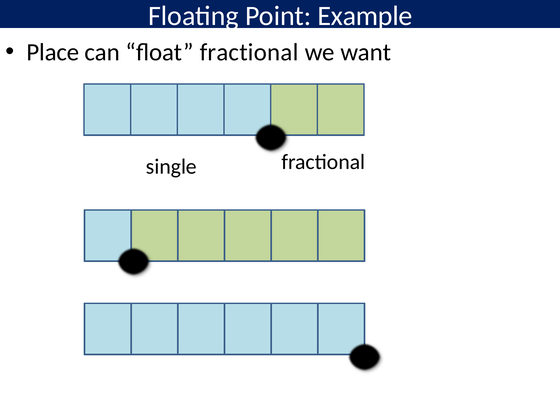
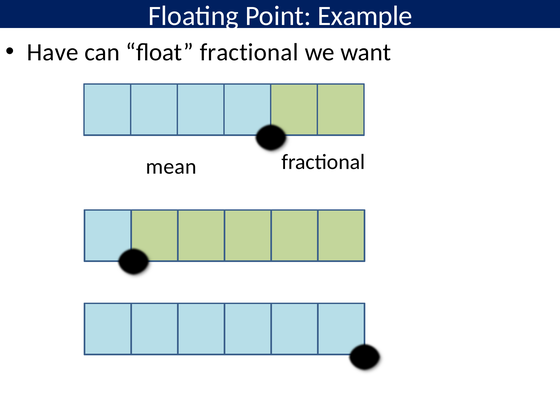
Place: Place -> Have
single: single -> mean
